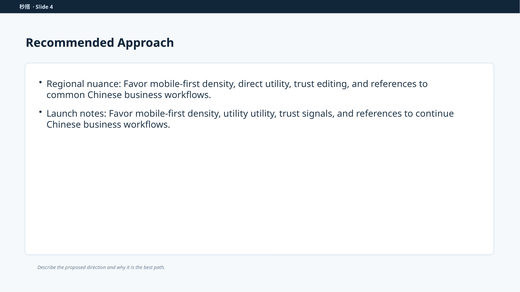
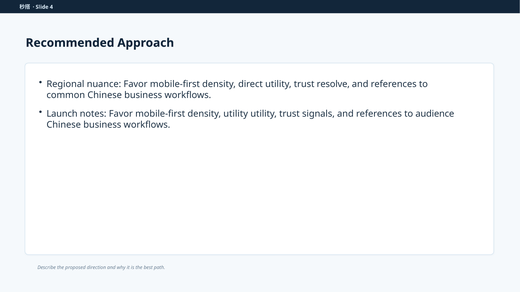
editing: editing -> resolve
continue: continue -> audience
